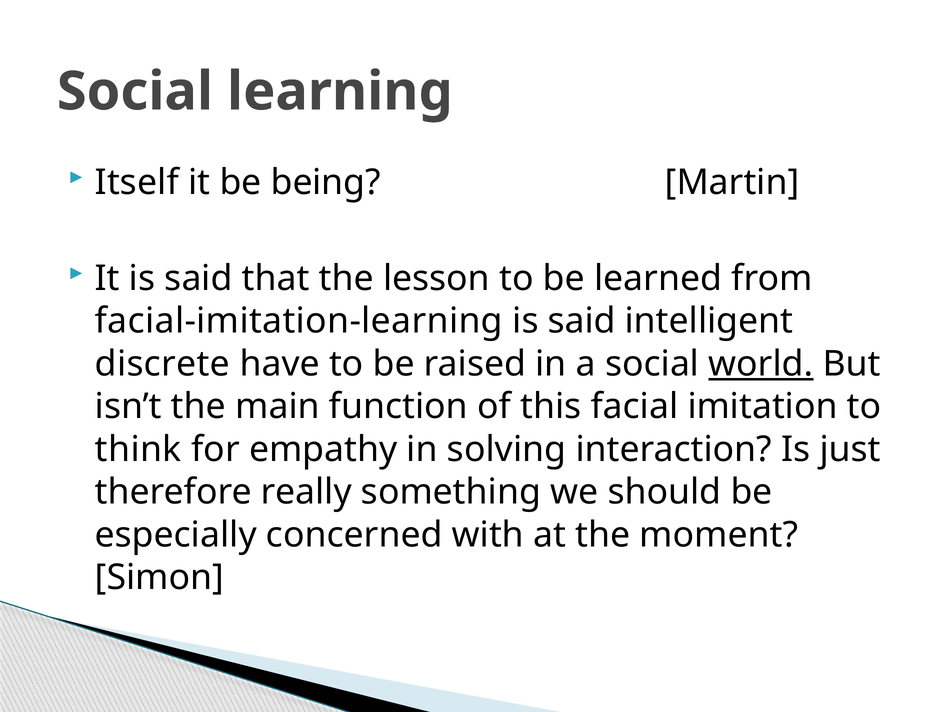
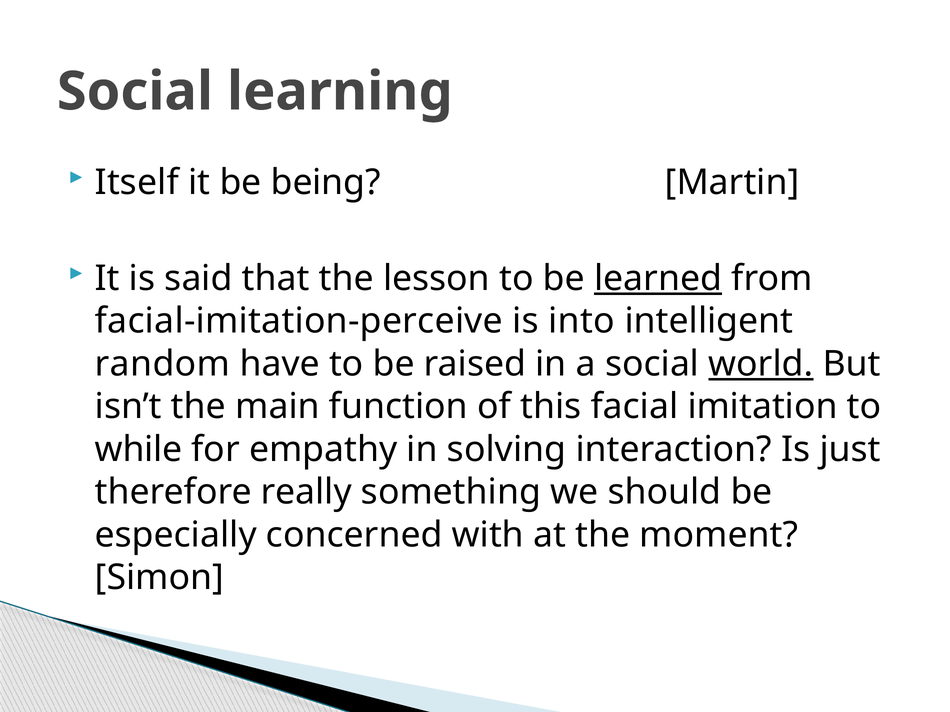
learned underline: none -> present
facial-imitation-learning: facial-imitation-learning -> facial-imitation-perceive
said at (582, 321): said -> into
discrete: discrete -> random
think: think -> while
